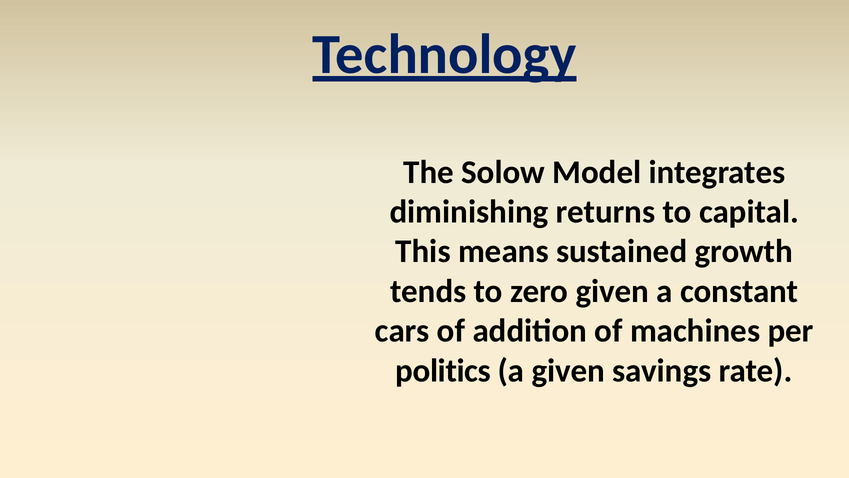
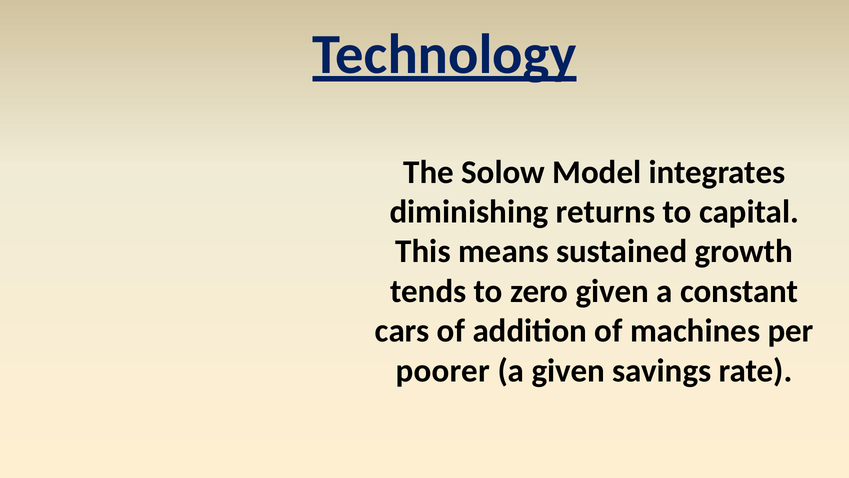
politics: politics -> poorer
